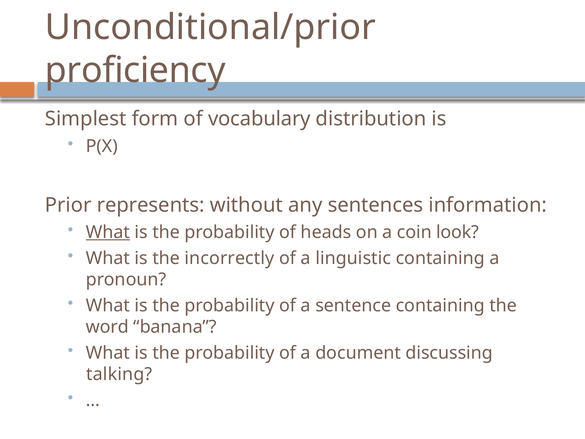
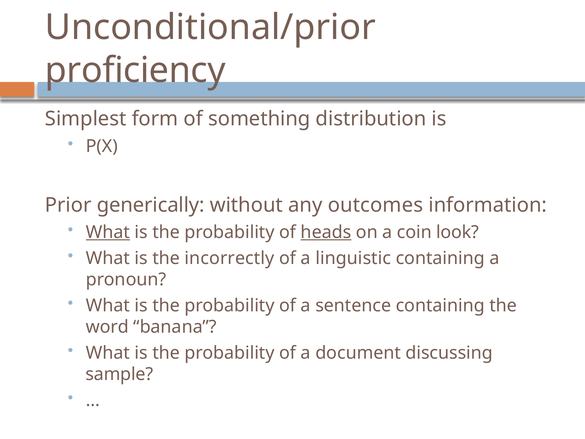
vocabulary: vocabulary -> something
represents: represents -> generically
sentences: sentences -> outcomes
heads underline: none -> present
talking: talking -> sample
